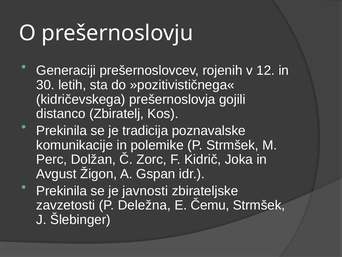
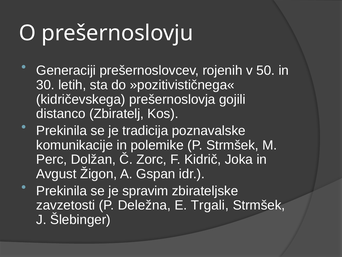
12: 12 -> 50
javnosti: javnosti -> spravim
Čemu: Čemu -> Trgali
